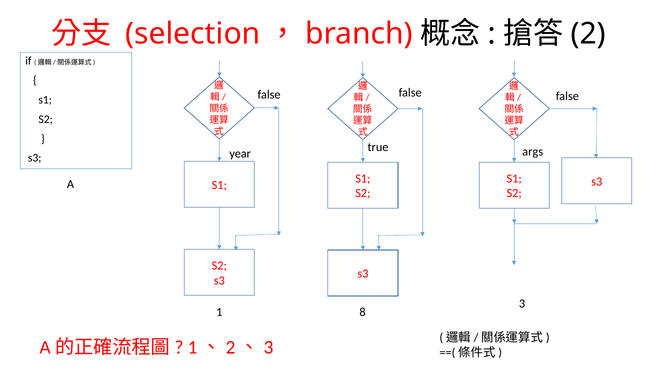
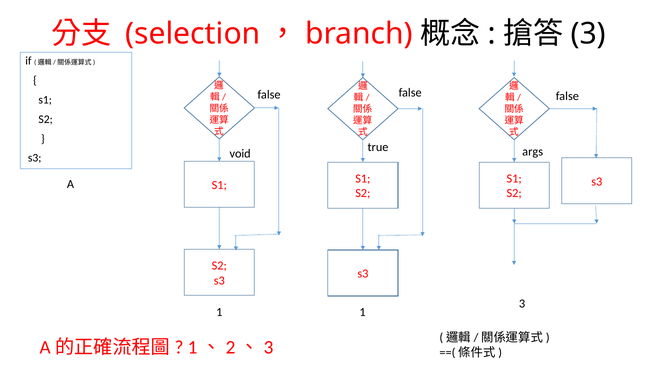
2 at (588, 34): 2 -> 3
year: year -> void
1 8: 8 -> 1
